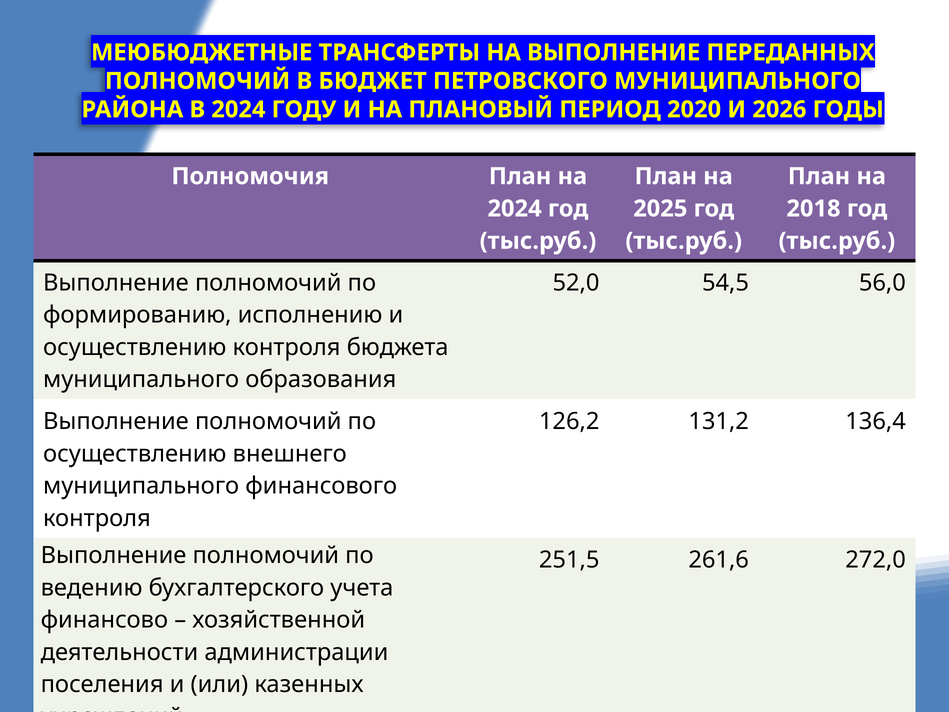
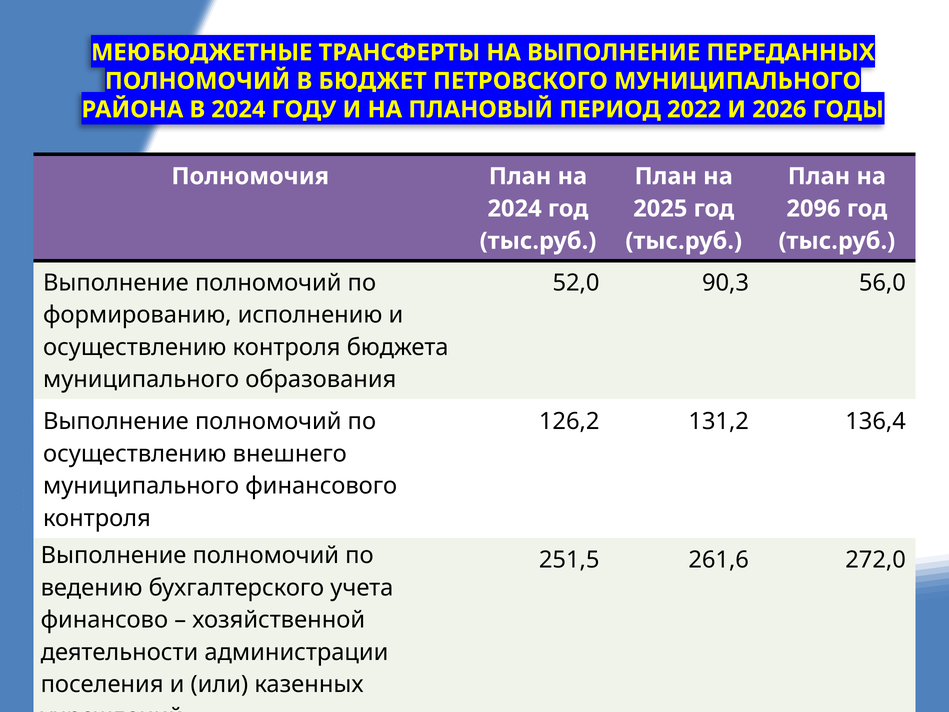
2020: 2020 -> 2022
2018: 2018 -> 2096
54,5: 54,5 -> 90,3
